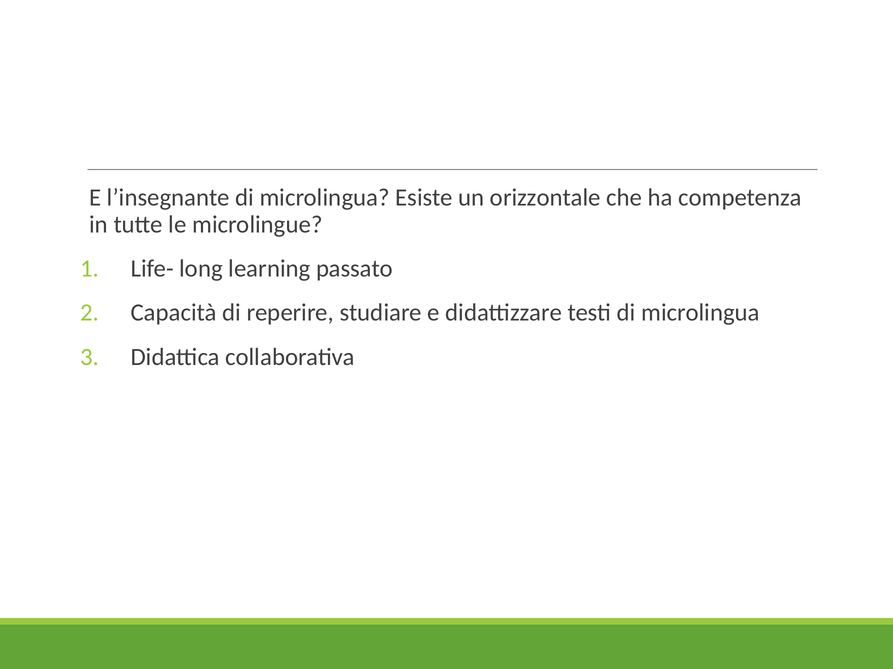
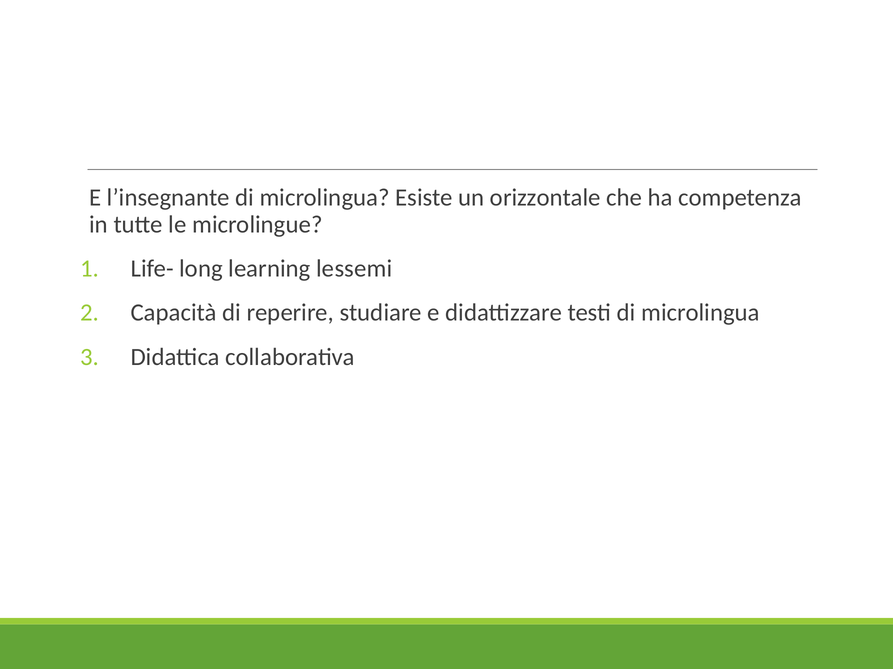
passato: passato -> lessemi
